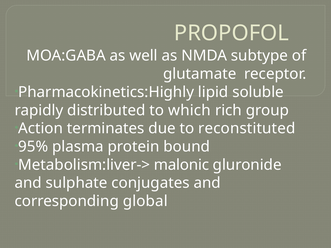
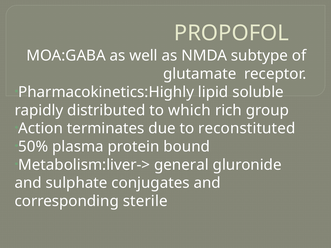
95%: 95% -> 50%
malonic: malonic -> general
global: global -> sterile
